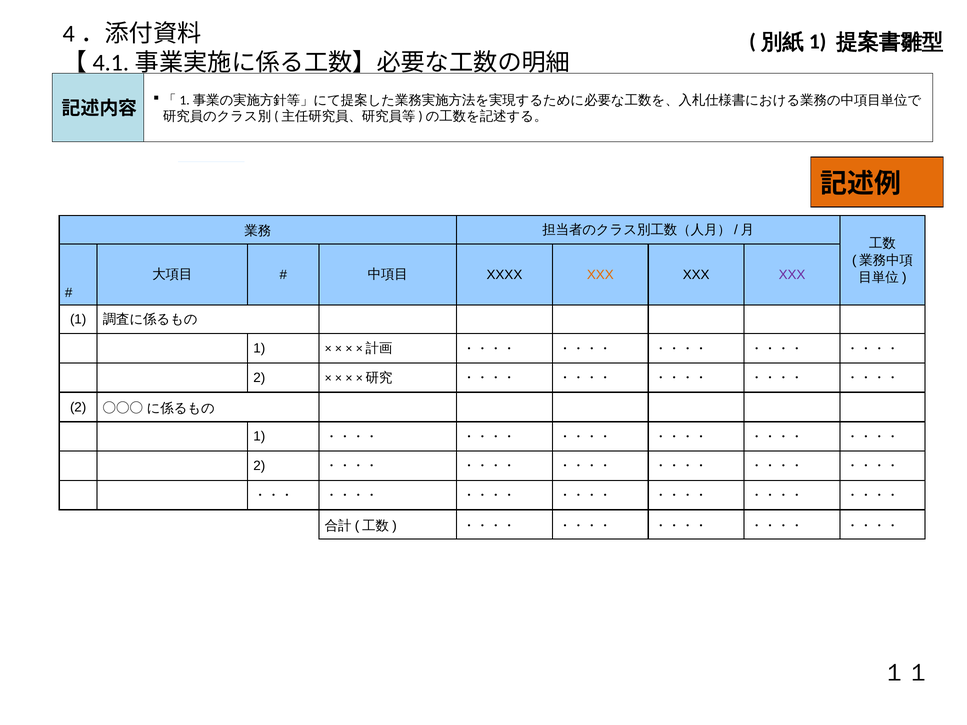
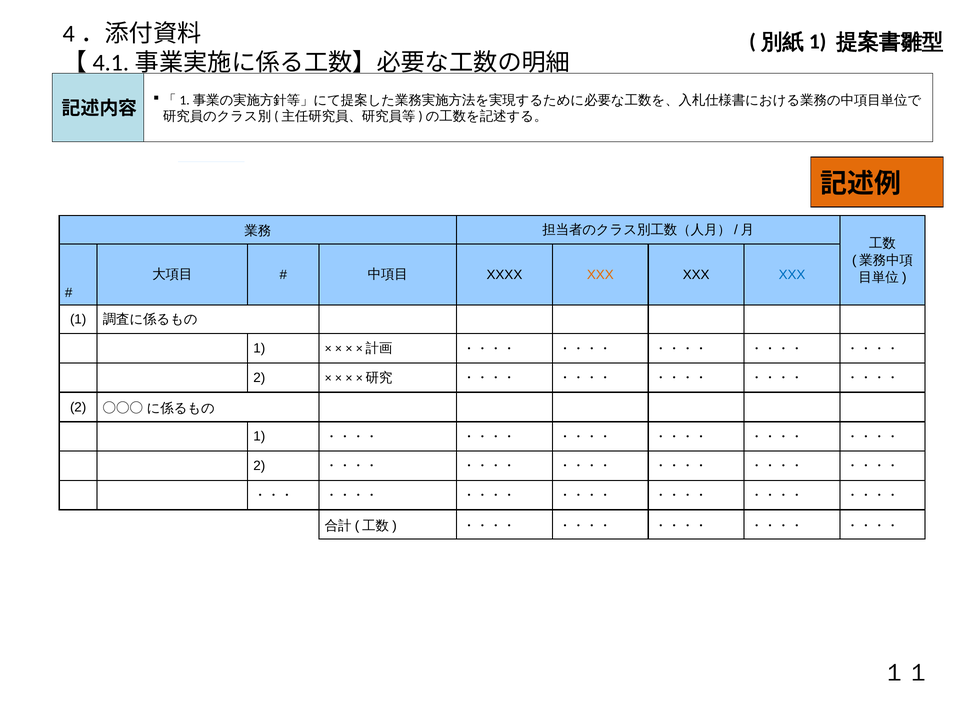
XXX at (792, 275) colour: purple -> blue
